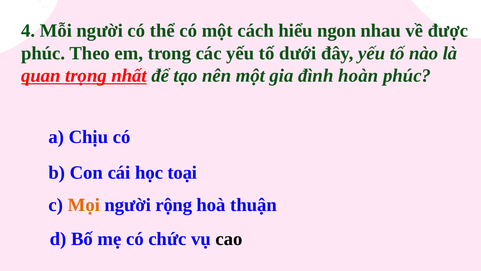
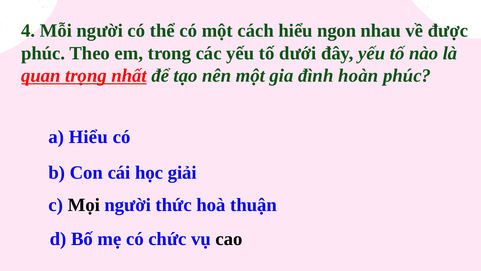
a Chịu: Chịu -> Hiểu
toại: toại -> giải
Mọi colour: orange -> black
rộng: rộng -> thức
